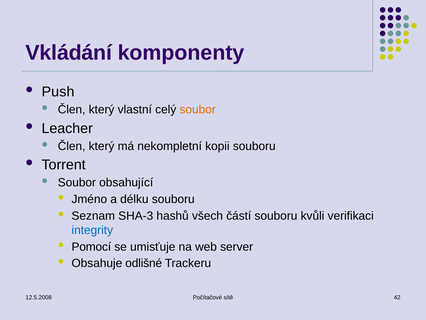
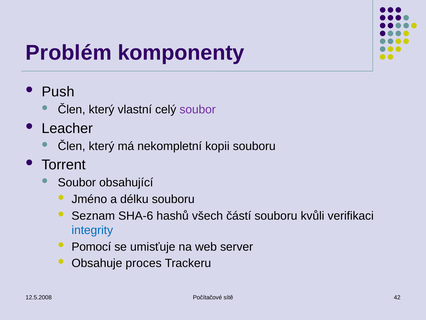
Vkládání: Vkládání -> Problém
soubor at (198, 110) colour: orange -> purple
SHA-3: SHA-3 -> SHA-6
odlišné: odlišné -> proces
